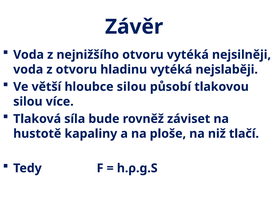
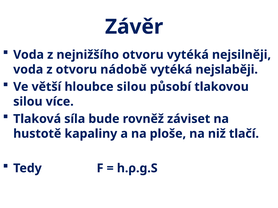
hladinu: hladinu -> nádobě
